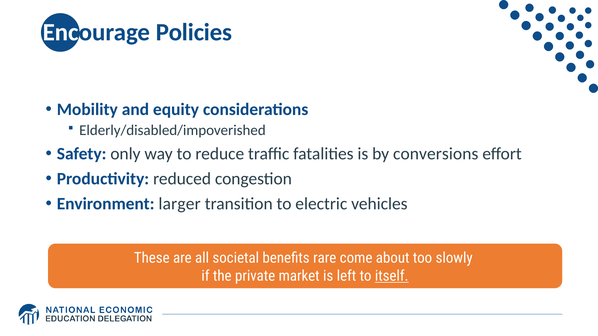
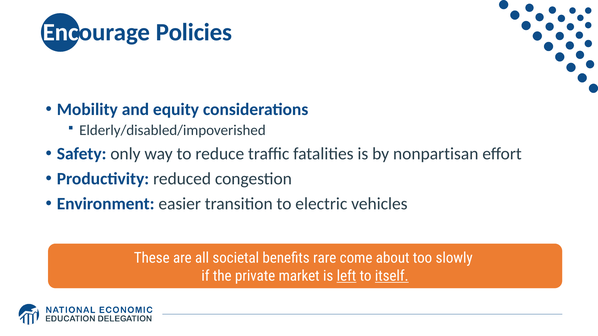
conversions: conversions -> nonpartisan
larger: larger -> easier
left underline: none -> present
